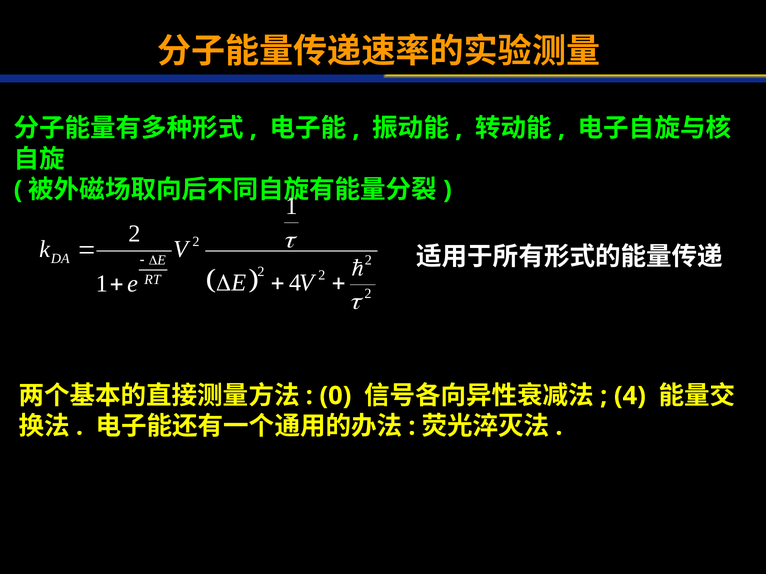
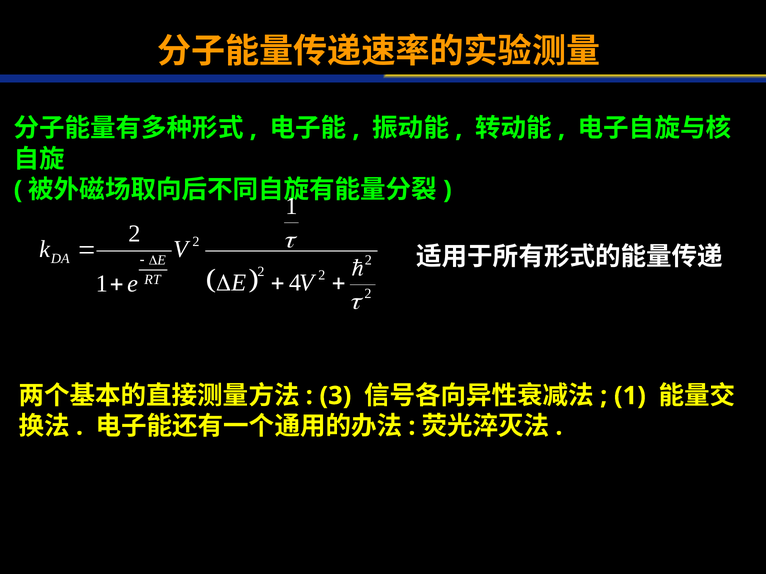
0: 0 -> 3
4 at (630, 396): 4 -> 1
